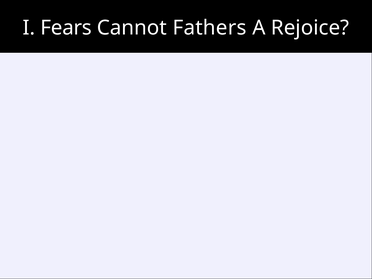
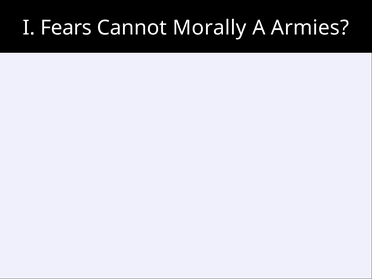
Fathers: Fathers -> Morally
Rejoice: Rejoice -> Armies
